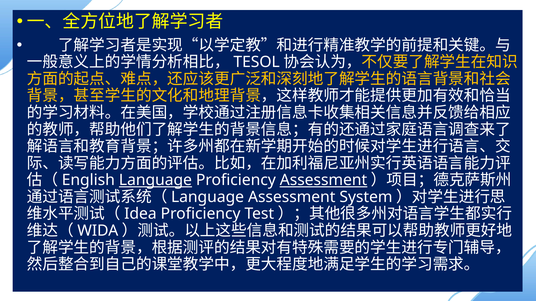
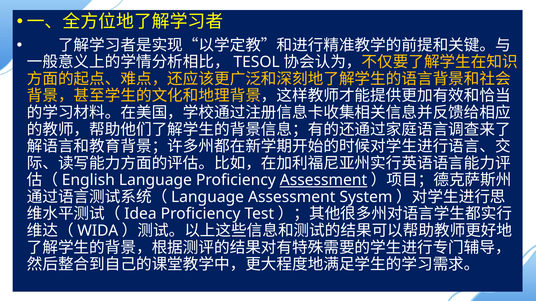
Language at (155, 180) underline: present -> none
